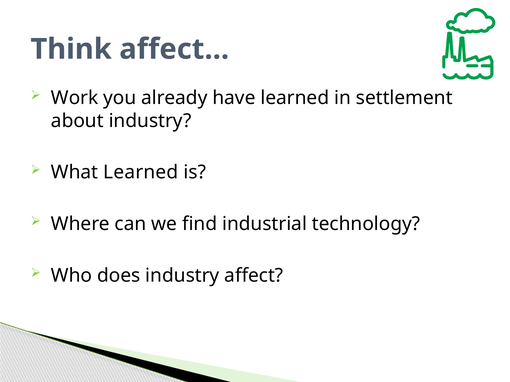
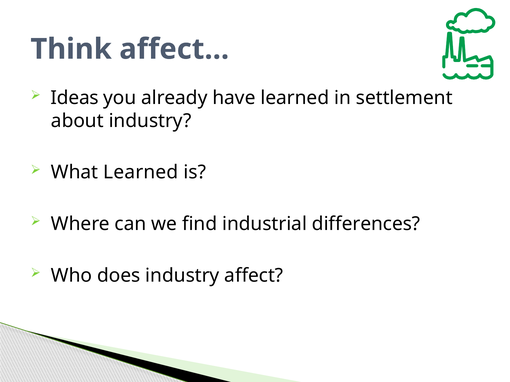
Work: Work -> Ideas
technology: technology -> differences
